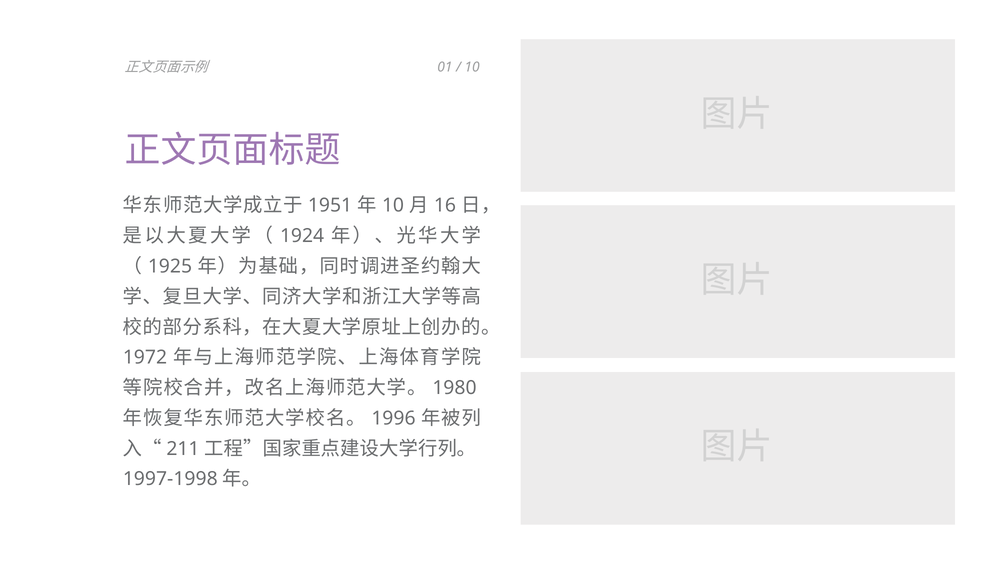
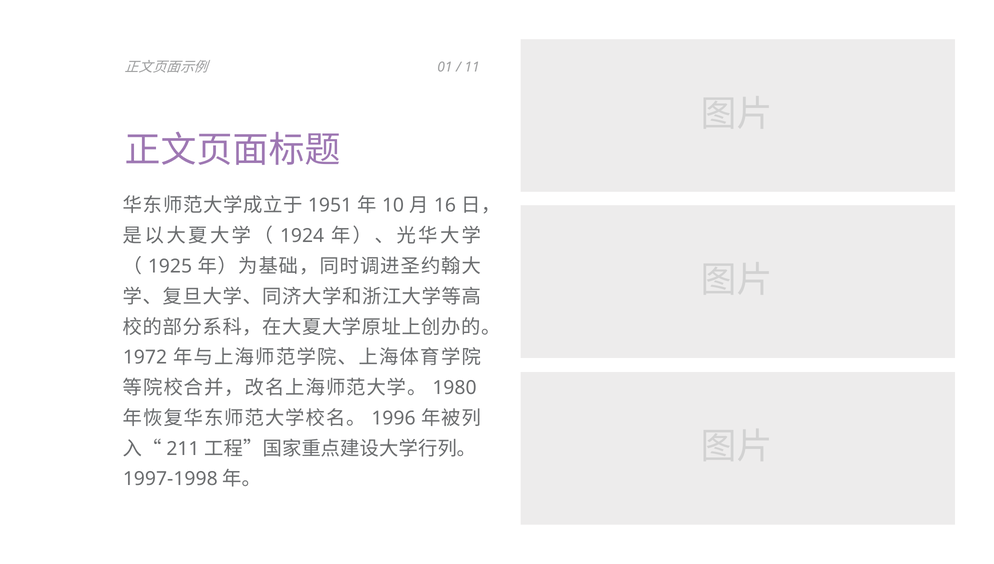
10 at (472, 67): 10 -> 11
